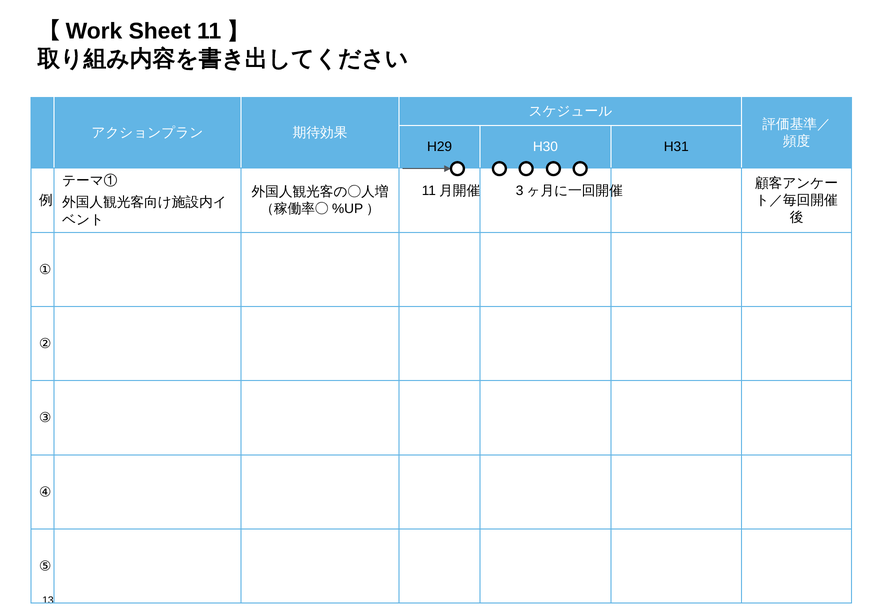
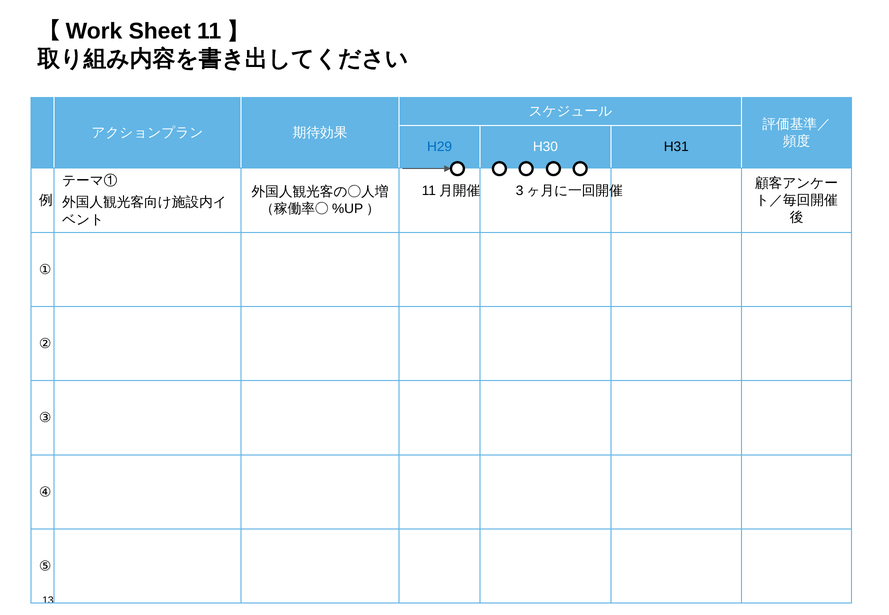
H29 colour: black -> blue
